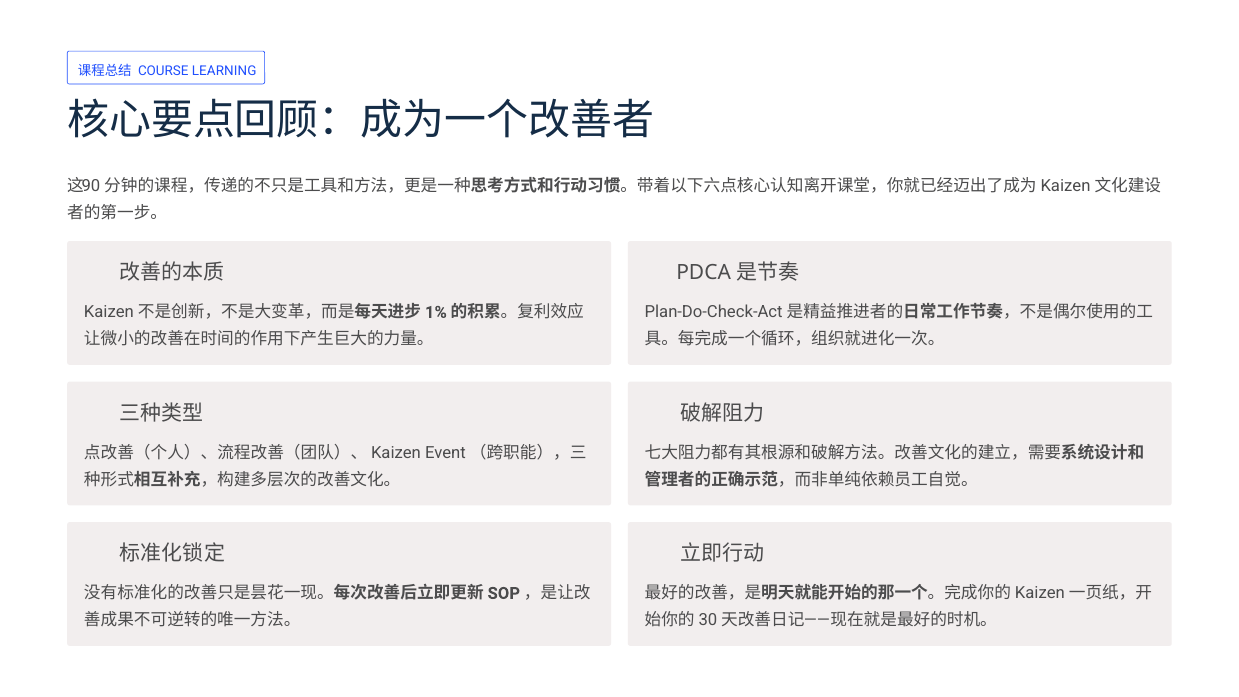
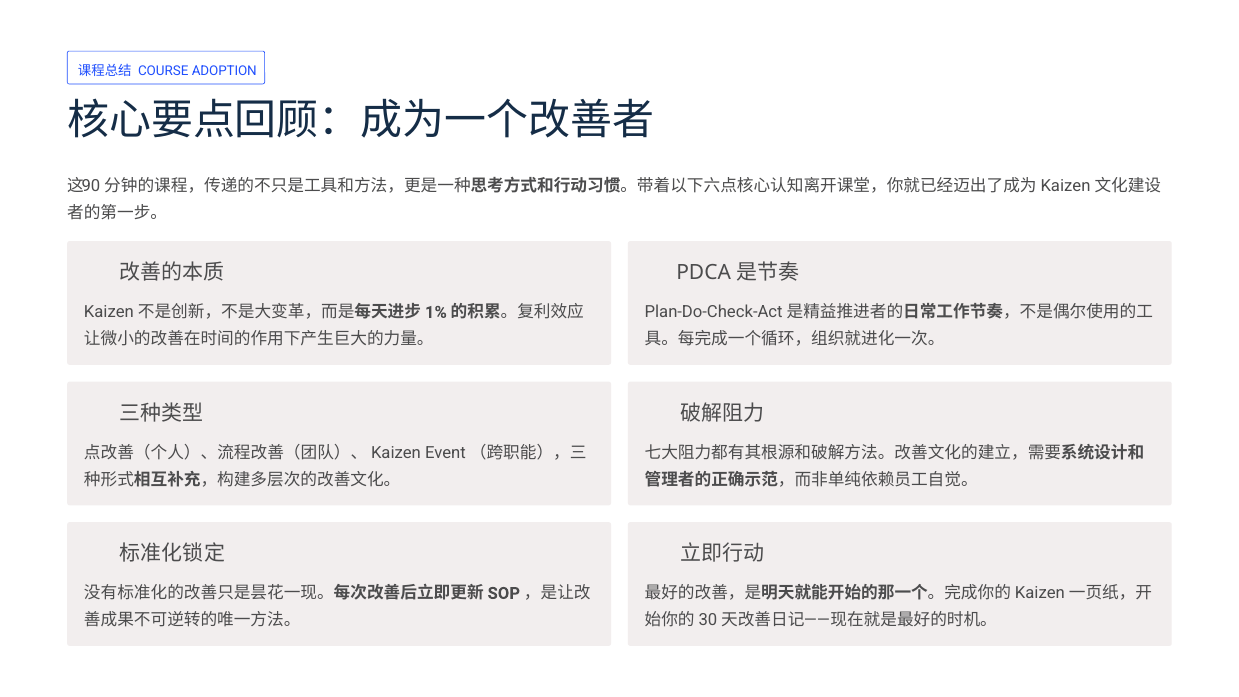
LEARNING: LEARNING -> ADOPTION
